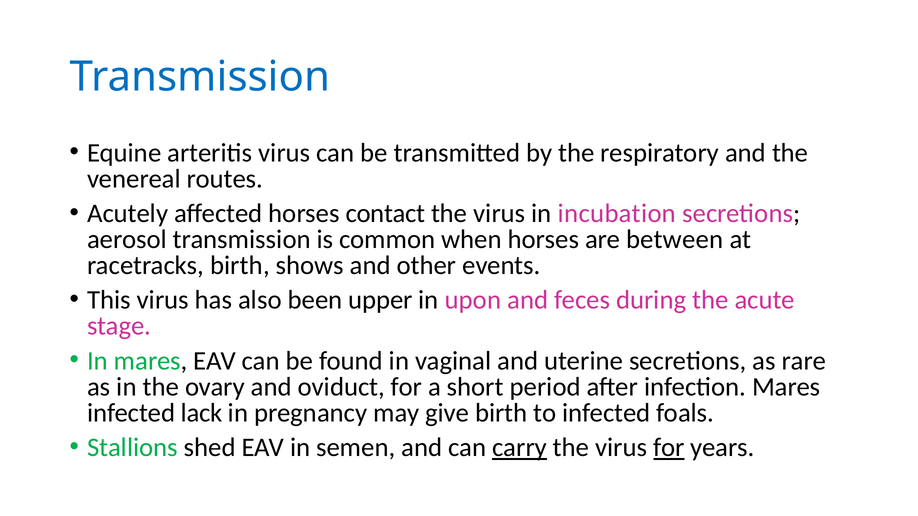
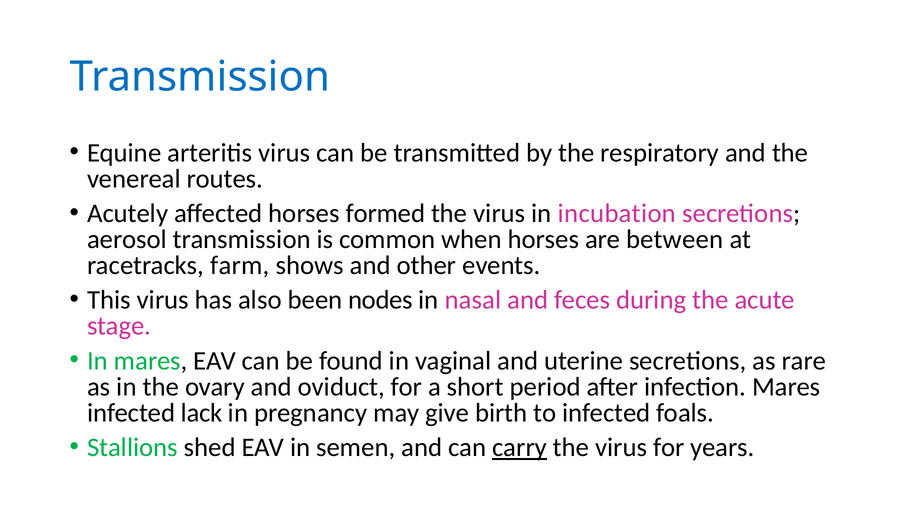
contact: contact -> formed
racetracks birth: birth -> farm
upper: upper -> nodes
upon: upon -> nasal
for at (669, 448) underline: present -> none
